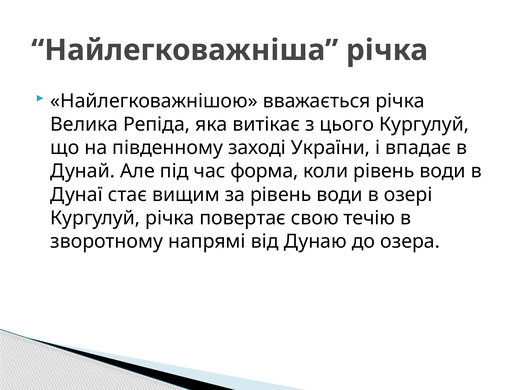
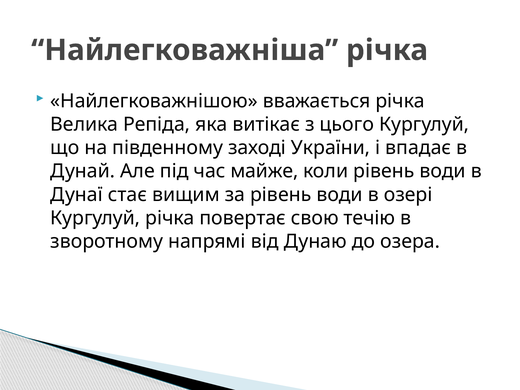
форма: форма -> майже
